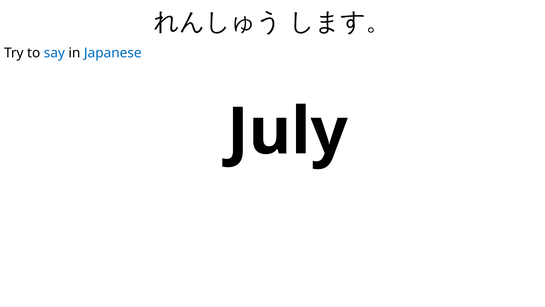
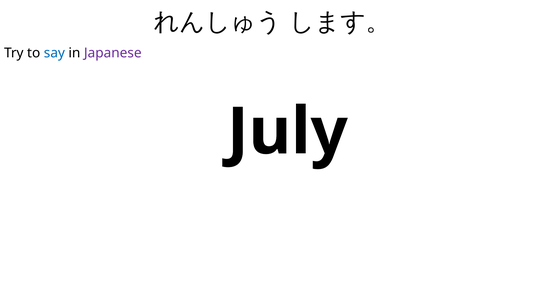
Japanese colour: blue -> purple
